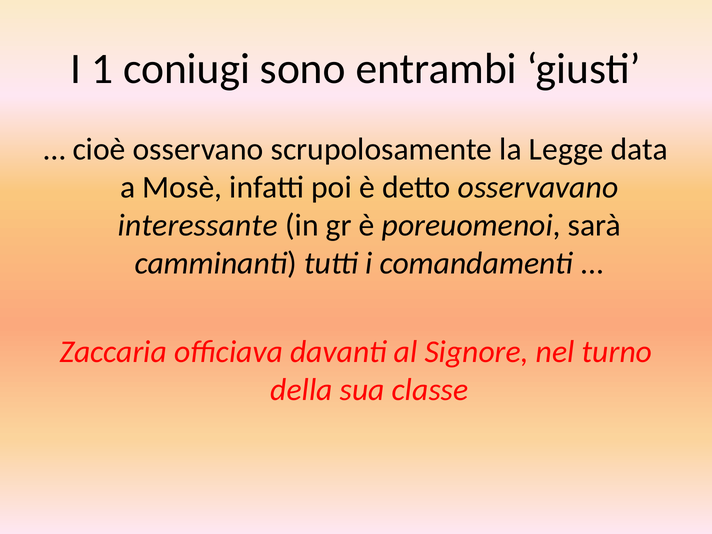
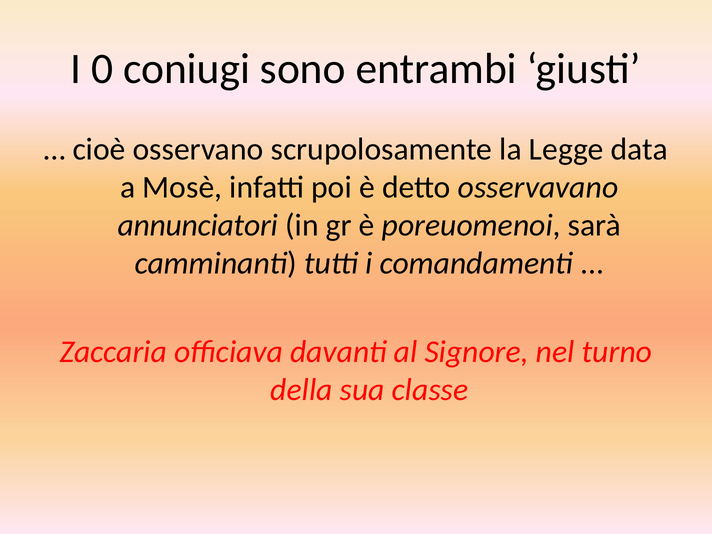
1: 1 -> 0
interessante: interessante -> annunciatori
